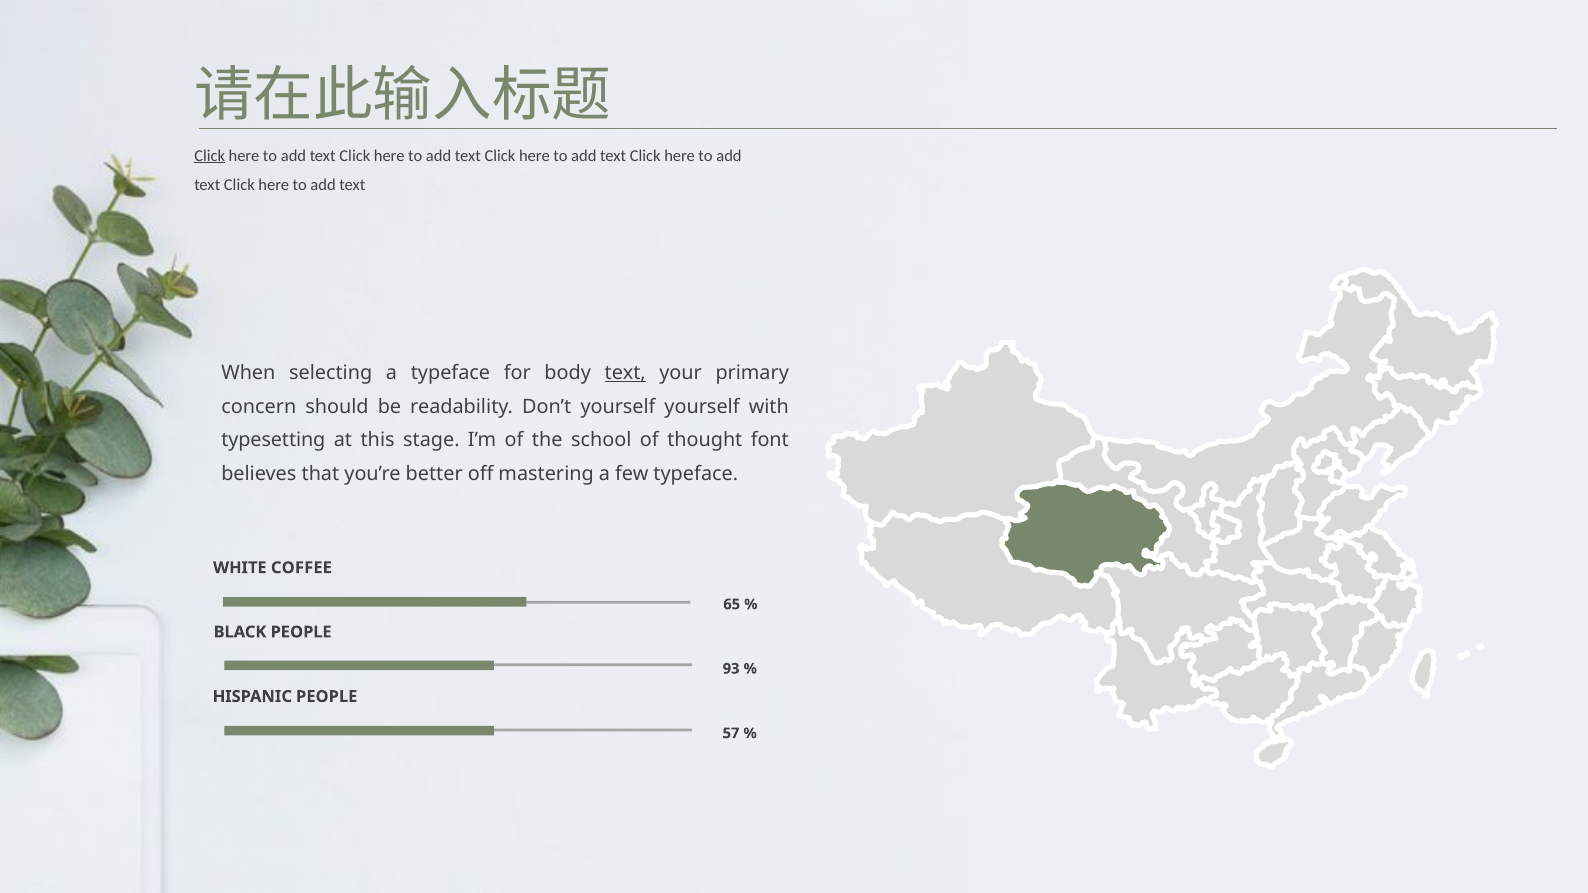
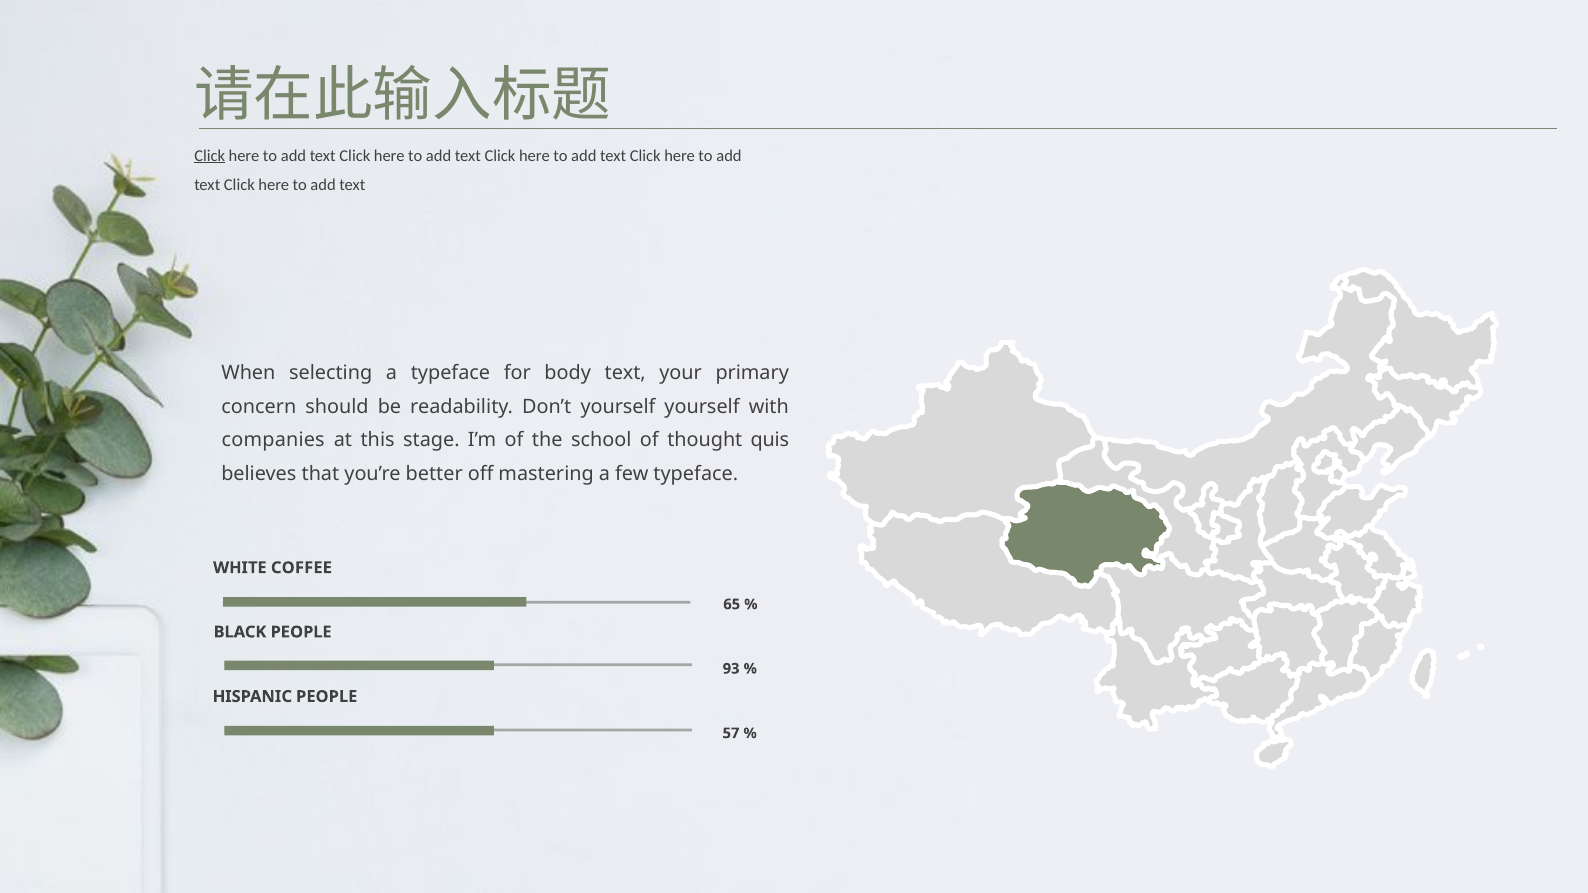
text at (625, 373) underline: present -> none
typesetting: typesetting -> companies
font: font -> quis
